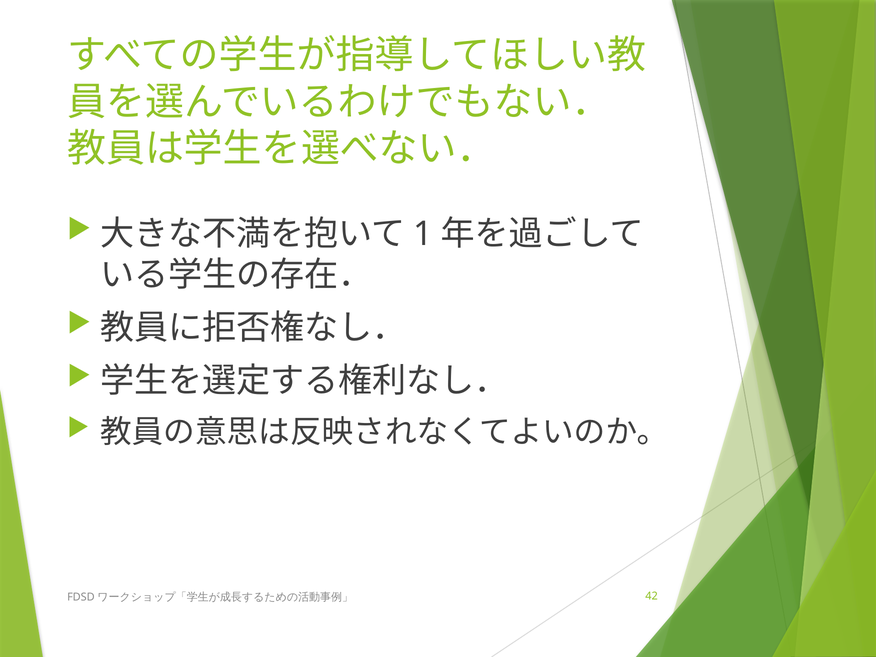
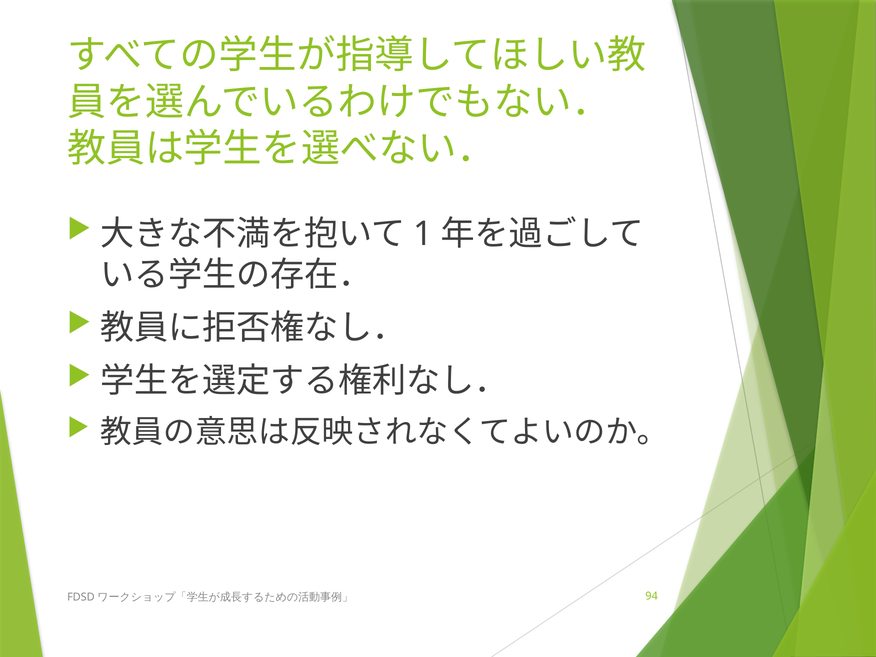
42: 42 -> 94
